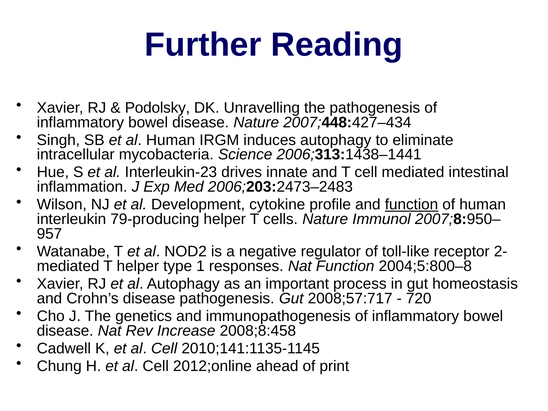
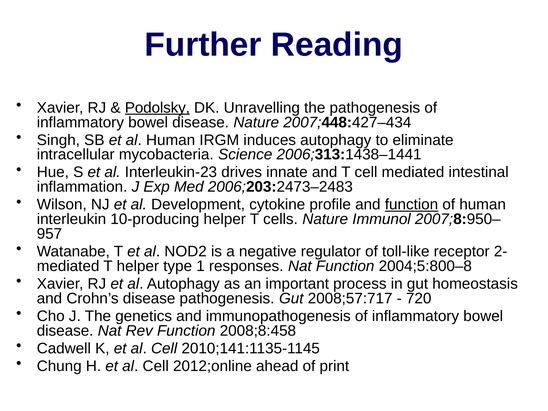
Podolsky underline: none -> present
79-producing: 79-producing -> 10-producing
Rev Increase: Increase -> Function
